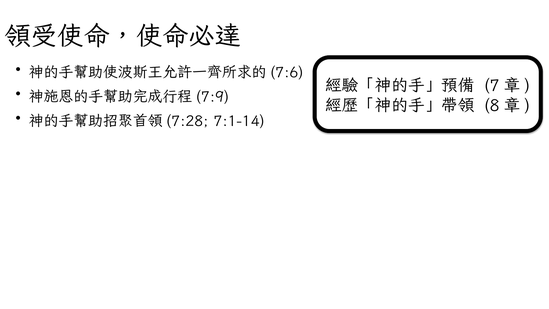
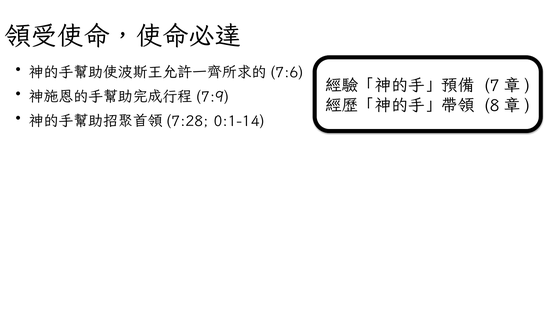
7:1-14: 7:1-14 -> 0:1-14
